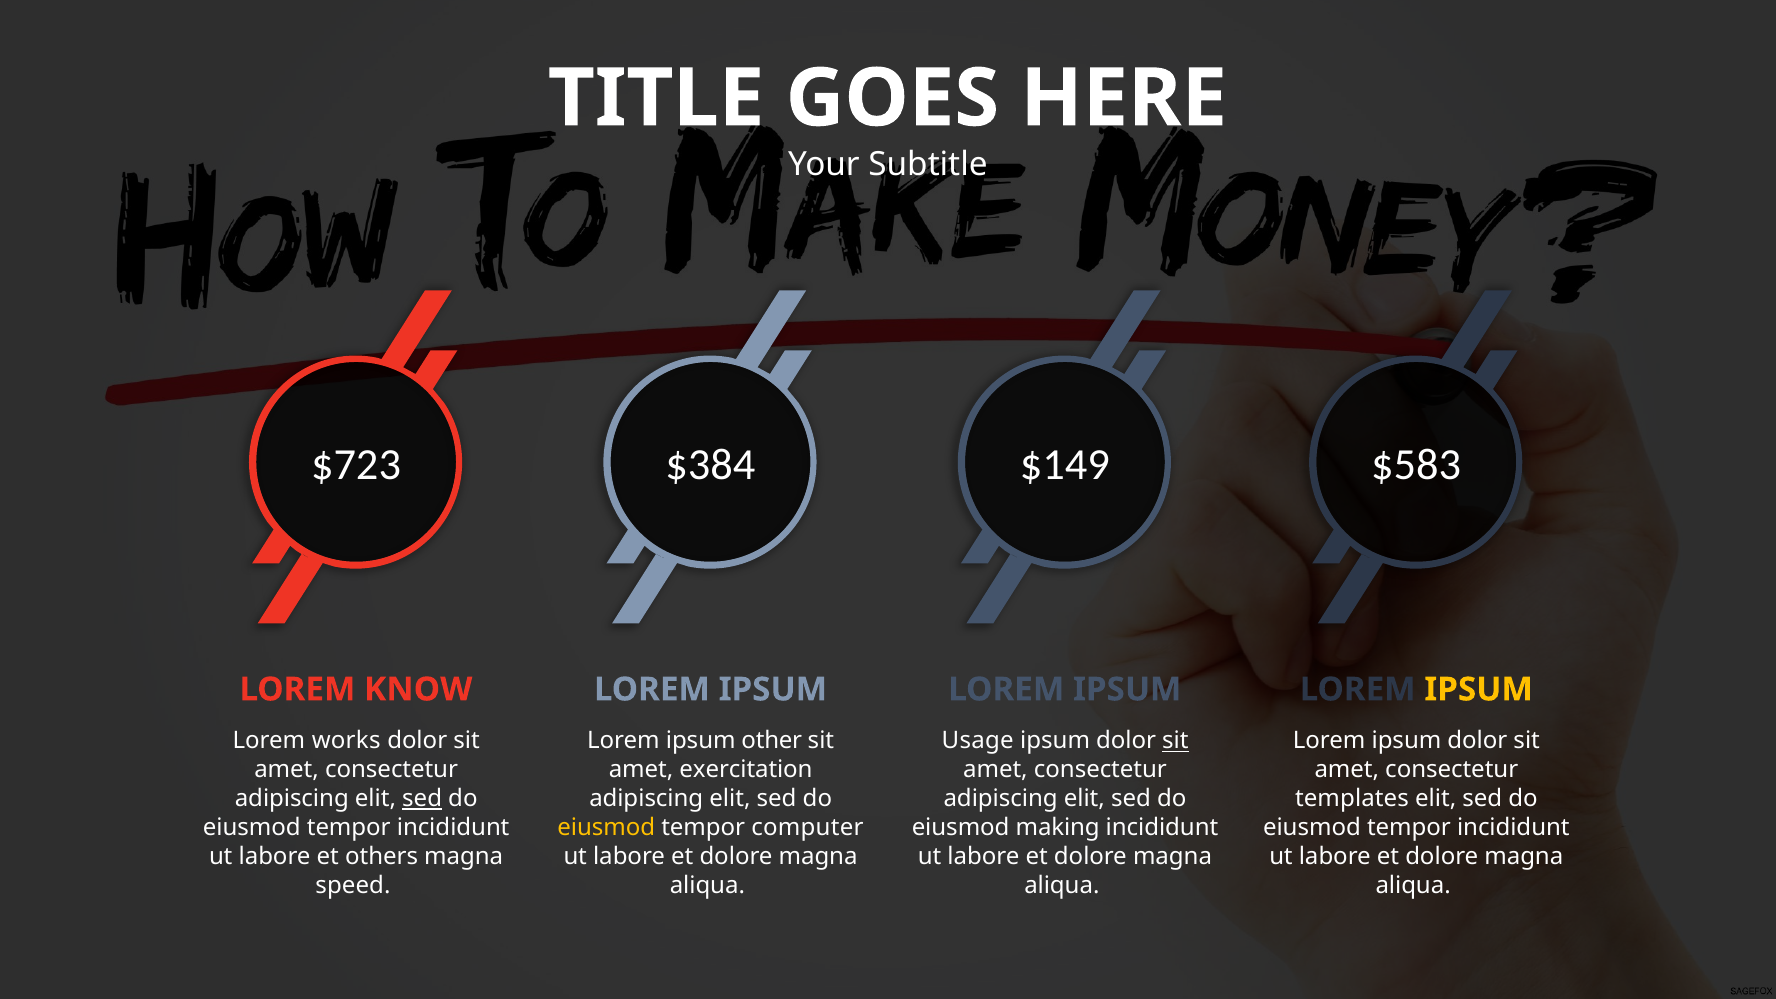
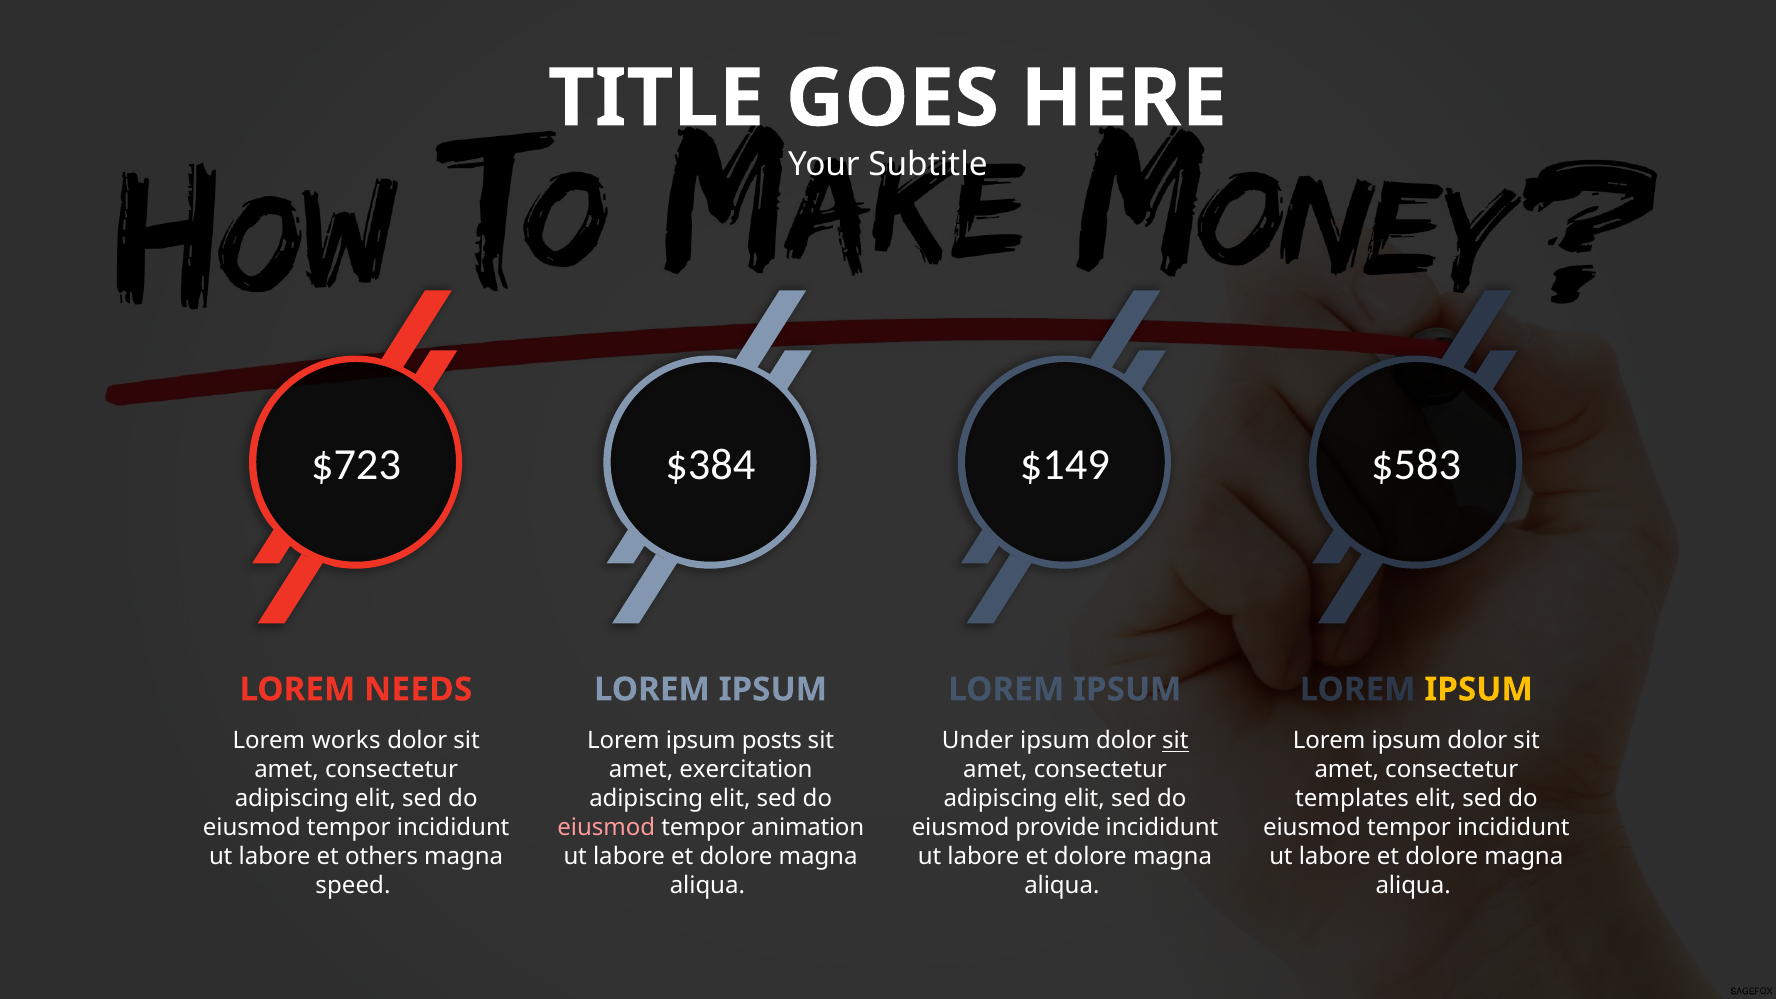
KNOW: KNOW -> NEEDS
other: other -> posts
Usage: Usage -> Under
sed at (422, 799) underline: present -> none
eiusmod at (606, 828) colour: yellow -> pink
computer: computer -> animation
making: making -> provide
